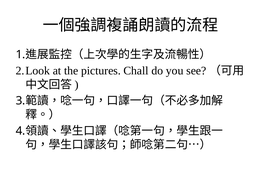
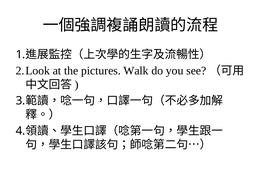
Chall: Chall -> Walk
